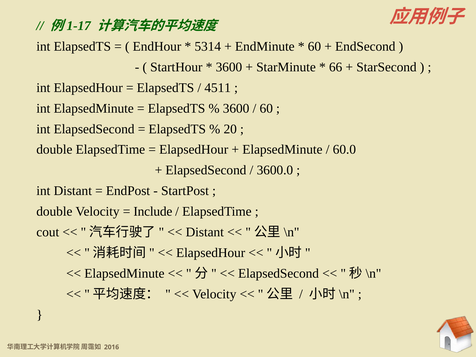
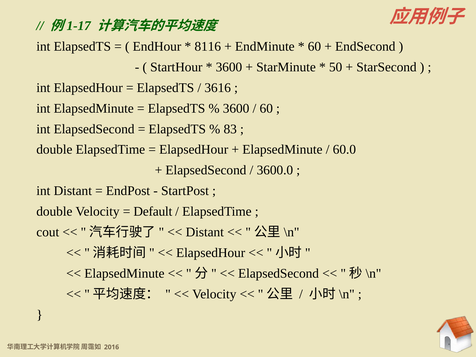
5314: 5314 -> 8116
66: 66 -> 50
4511: 4511 -> 3616
20: 20 -> 83
Include: Include -> Default
